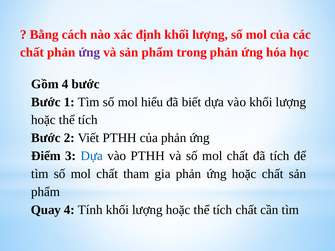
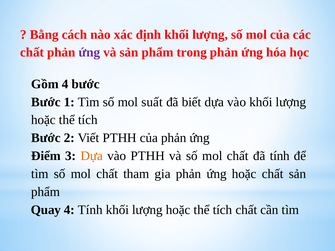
hiểu: hiểu -> suất
Dựa at (92, 156) colour: blue -> orange
đã tích: tích -> tính
